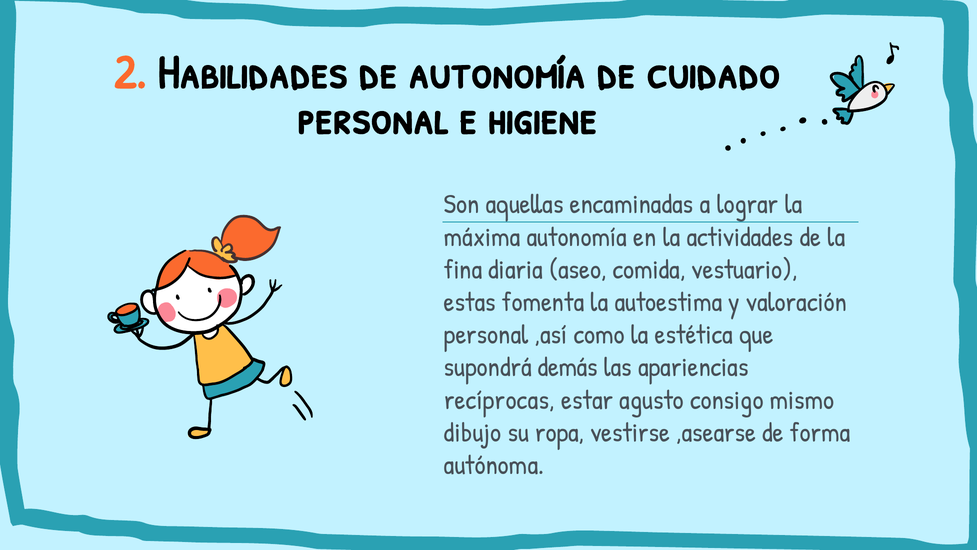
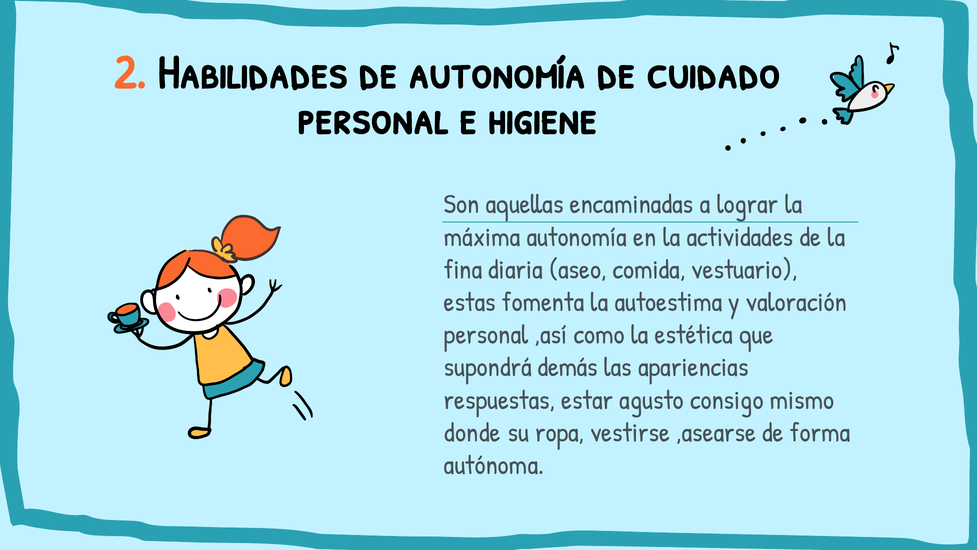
recíprocas: recíprocas -> respuestas
dibujo: dibujo -> donde
